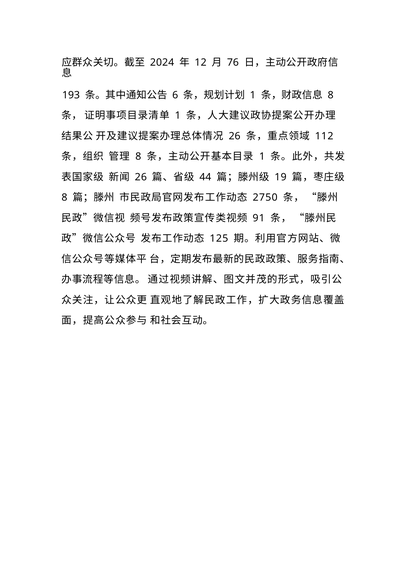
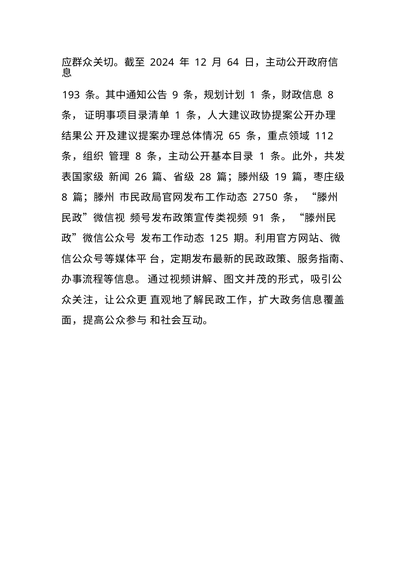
76: 76 -> 64
6: 6 -> 9
26 at (235, 136): 26 -> 65
44: 44 -> 28
